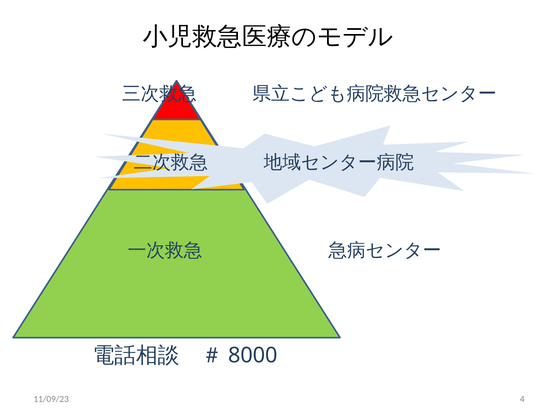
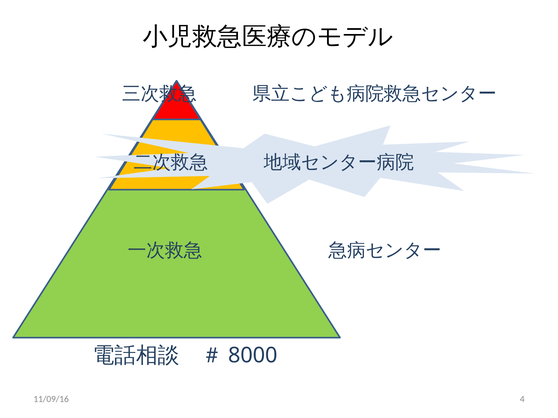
11/09/23: 11/09/23 -> 11/09/16
